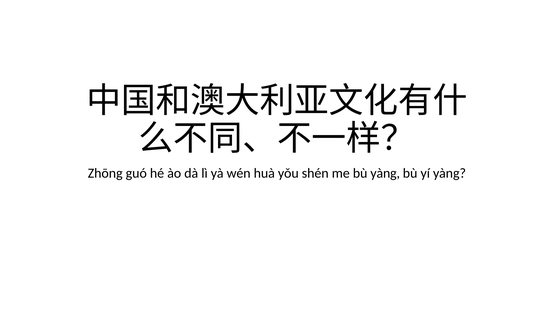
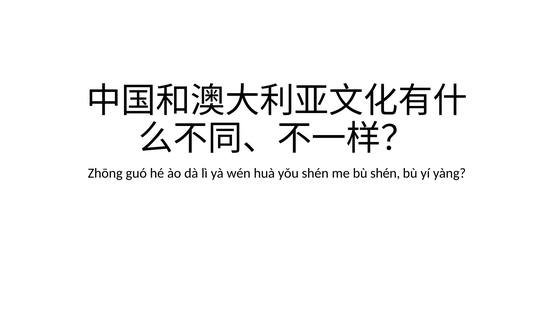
bù yàng: yàng -> shén
